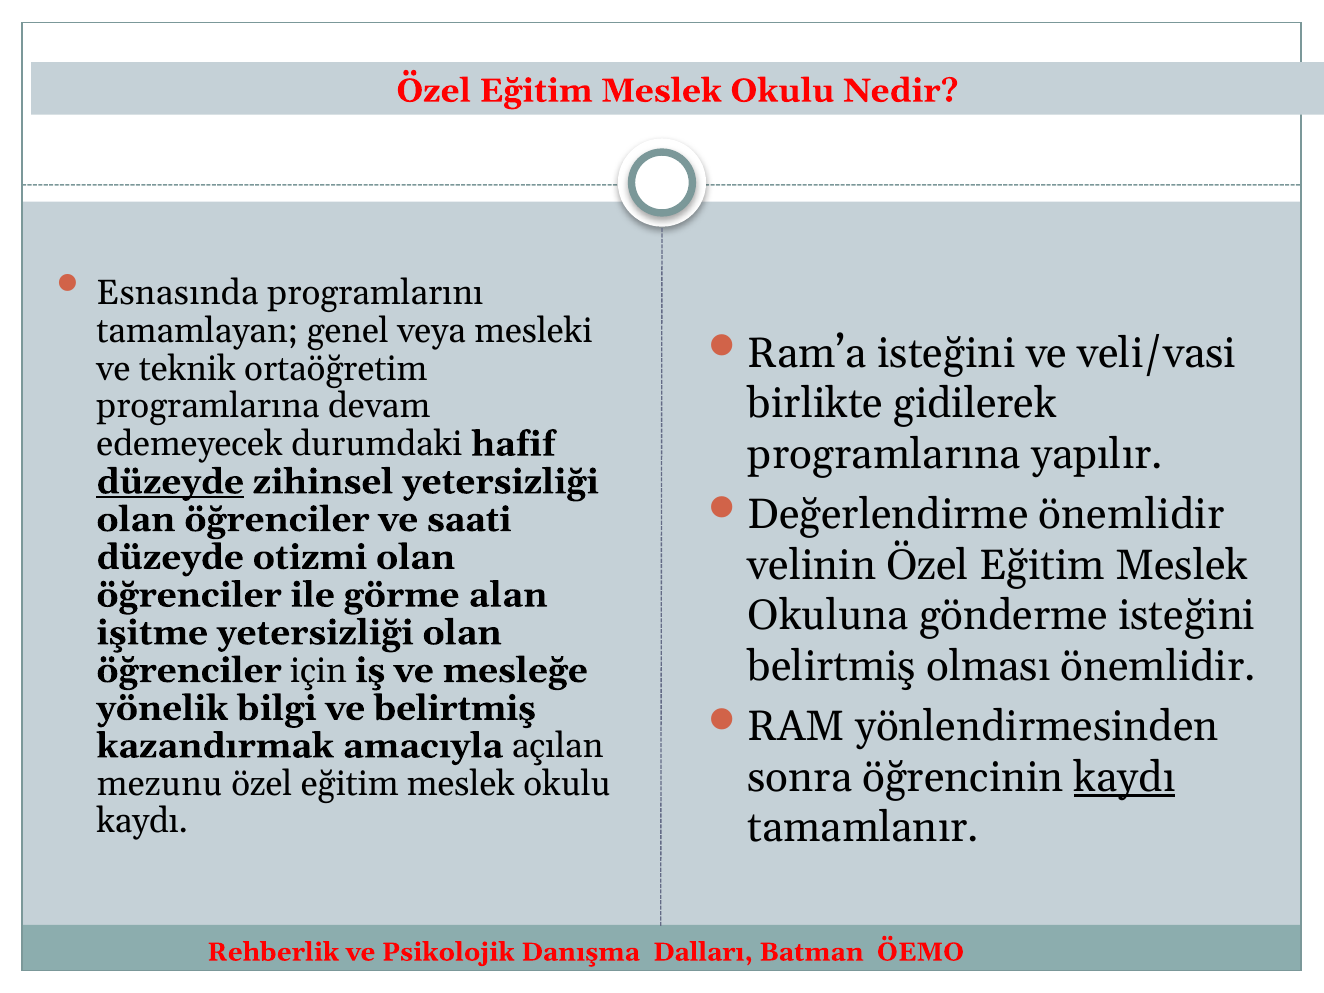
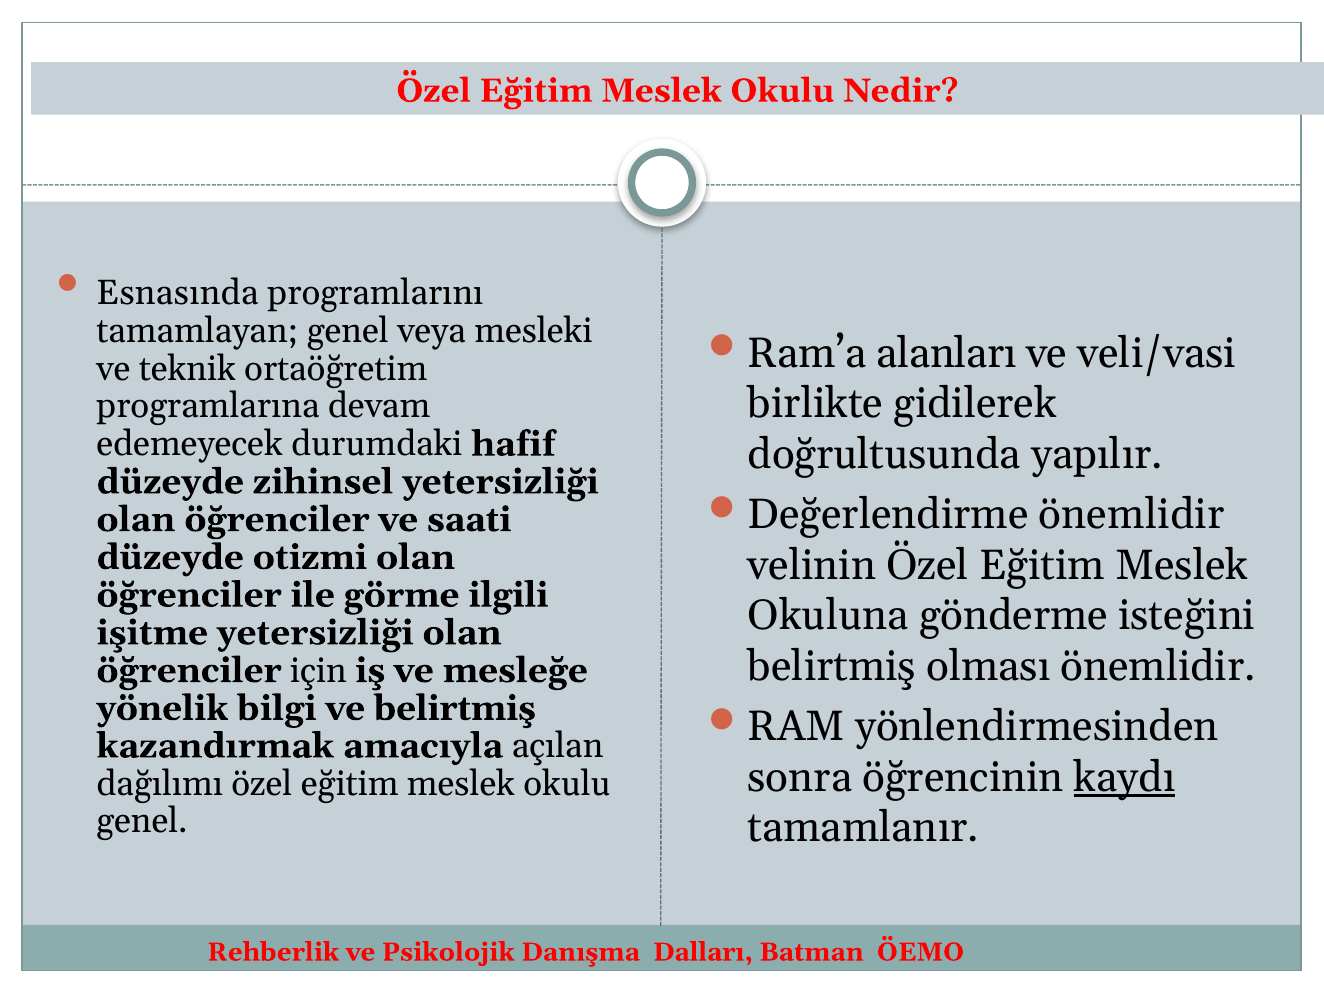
Ram’a isteğini: isteğini -> alanları
programlarına at (884, 455): programlarına -> doğrultusunda
düzeyde at (170, 482) underline: present -> none
alan: alan -> ilgili
mezunu: mezunu -> dağılımı
kaydı at (142, 821): kaydı -> genel
